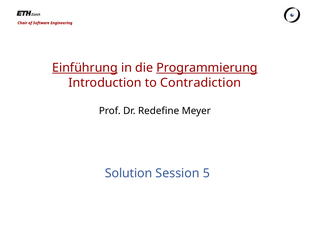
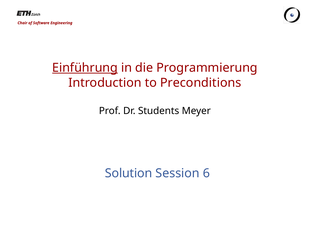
Programmierung underline: present -> none
Contradiction: Contradiction -> Preconditions
Redefine: Redefine -> Students
5: 5 -> 6
